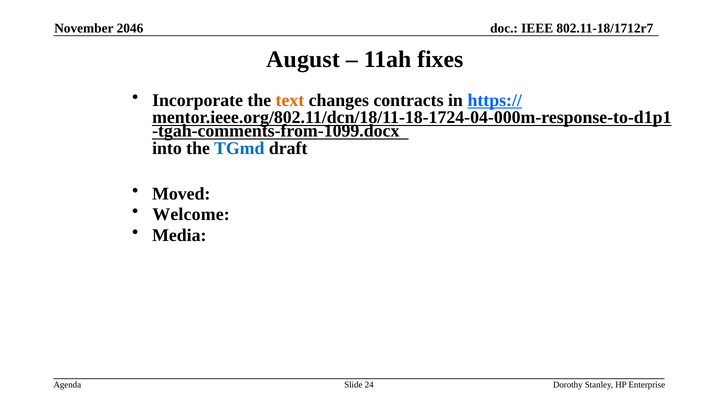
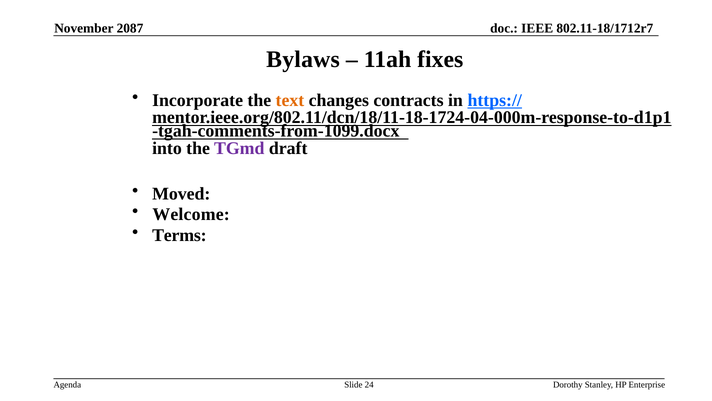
2046: 2046 -> 2087
August: August -> Bylaws
TGmd colour: blue -> purple
Media: Media -> Terms
